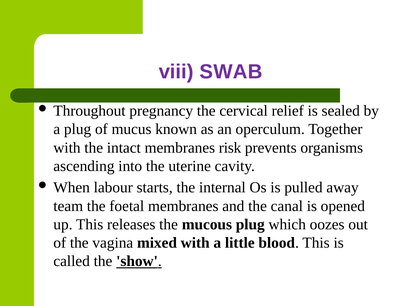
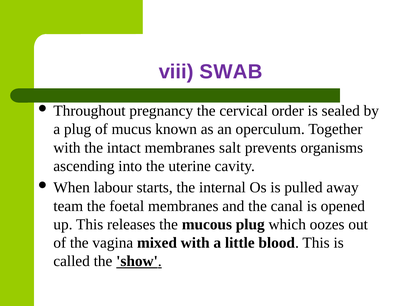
relief: relief -> order
risk: risk -> salt
